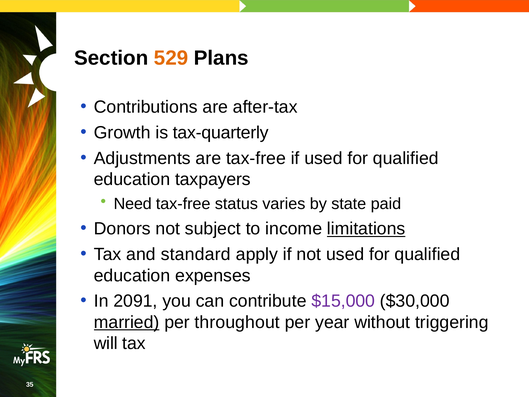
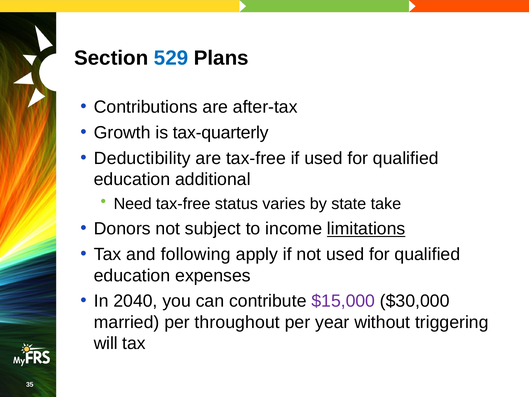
529 colour: orange -> blue
Adjustments: Adjustments -> Deductibility
taxpayers: taxpayers -> additional
paid: paid -> take
standard: standard -> following
2091: 2091 -> 2040
married underline: present -> none
